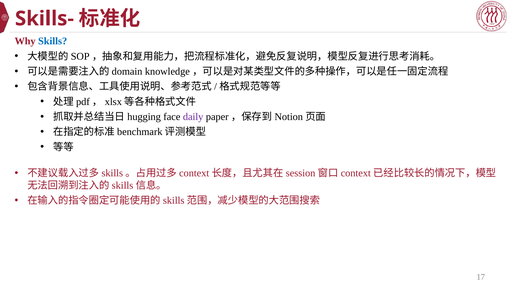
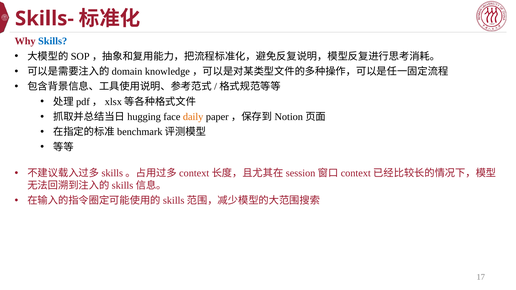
daily colour: purple -> orange
